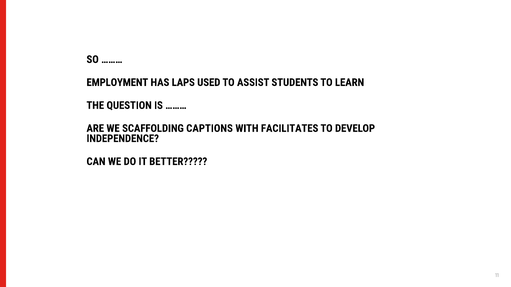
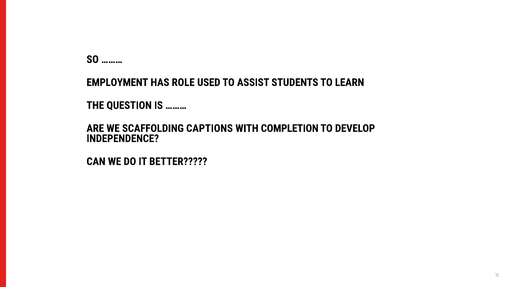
LAPS: LAPS -> ROLE
FACILITATES: FACILITATES -> COMPLETION
